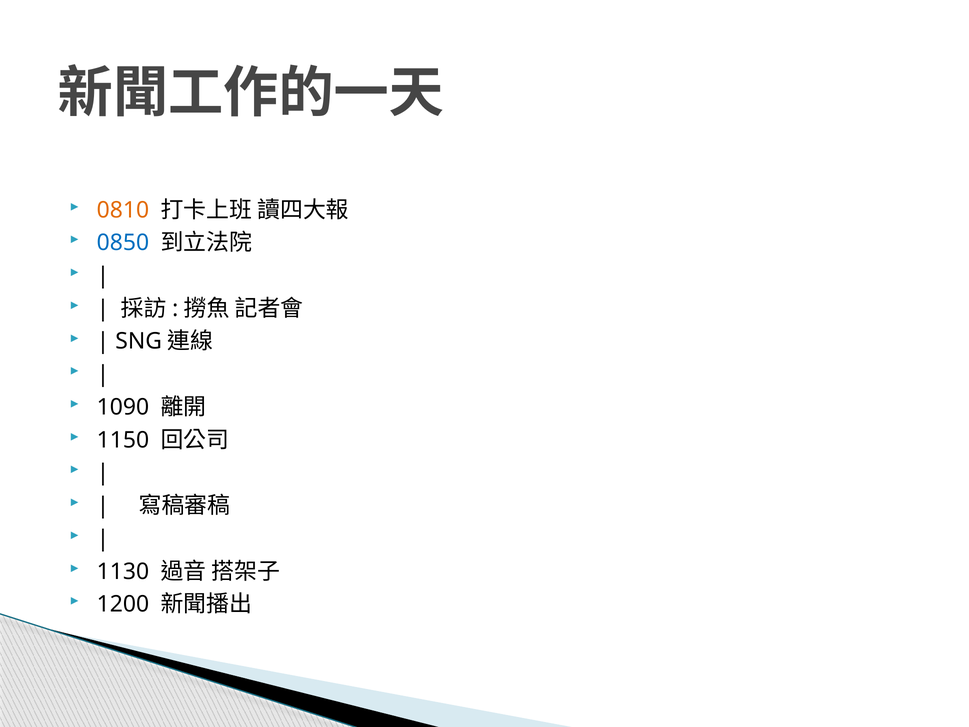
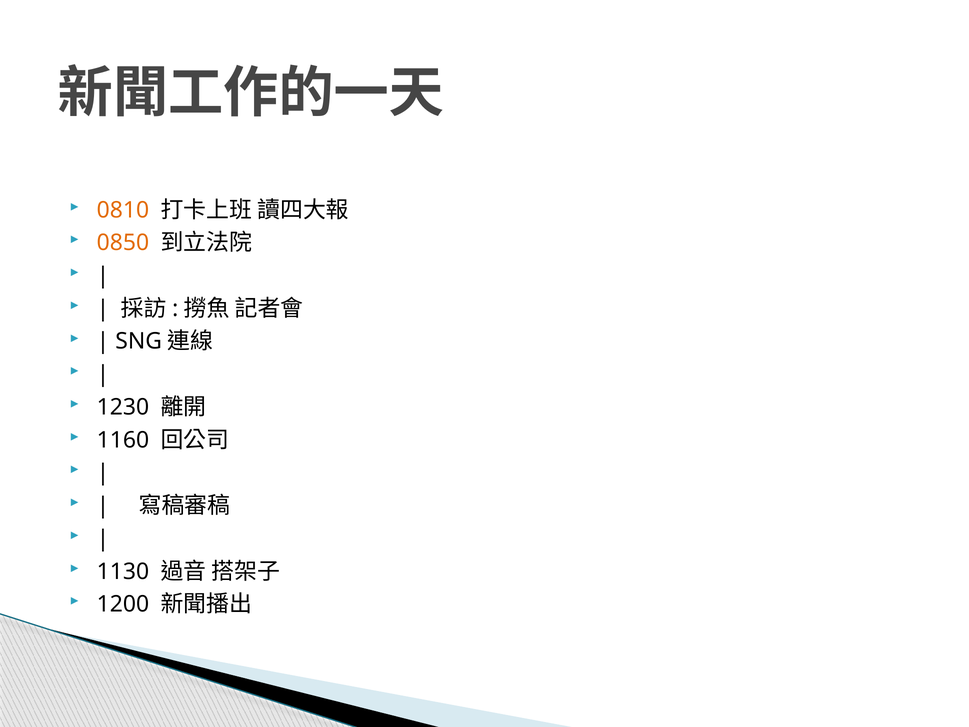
0850 colour: blue -> orange
1090: 1090 -> 1230
1150: 1150 -> 1160
